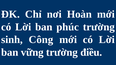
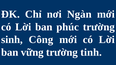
Hoàn: Hoàn -> Ngàn
điều: điều -> tinh
